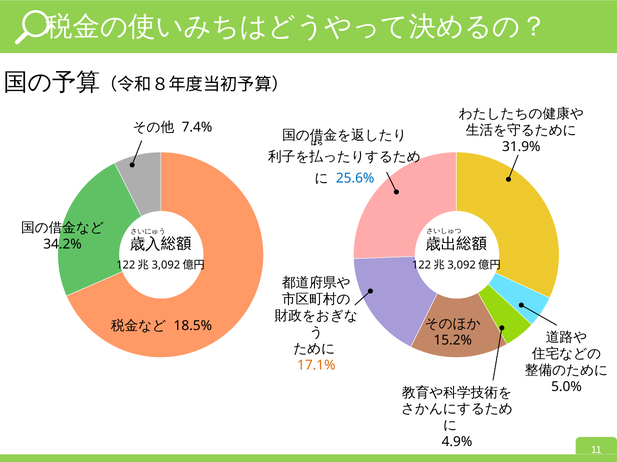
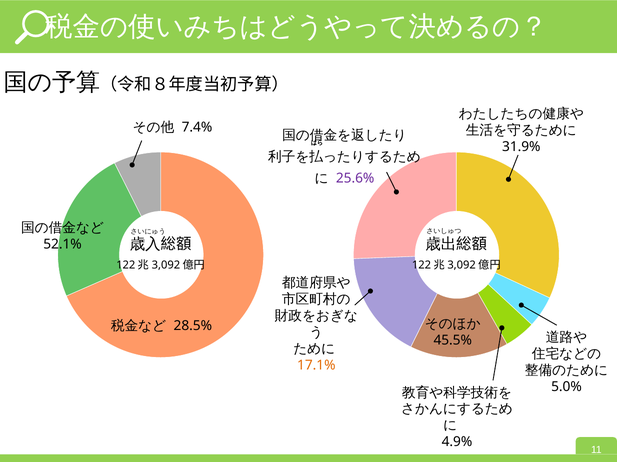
25.6% colour: blue -> purple
34.2%: 34.2% -> 52.1%
18.5%: 18.5% -> 28.5%
15.2%: 15.2% -> 45.5%
